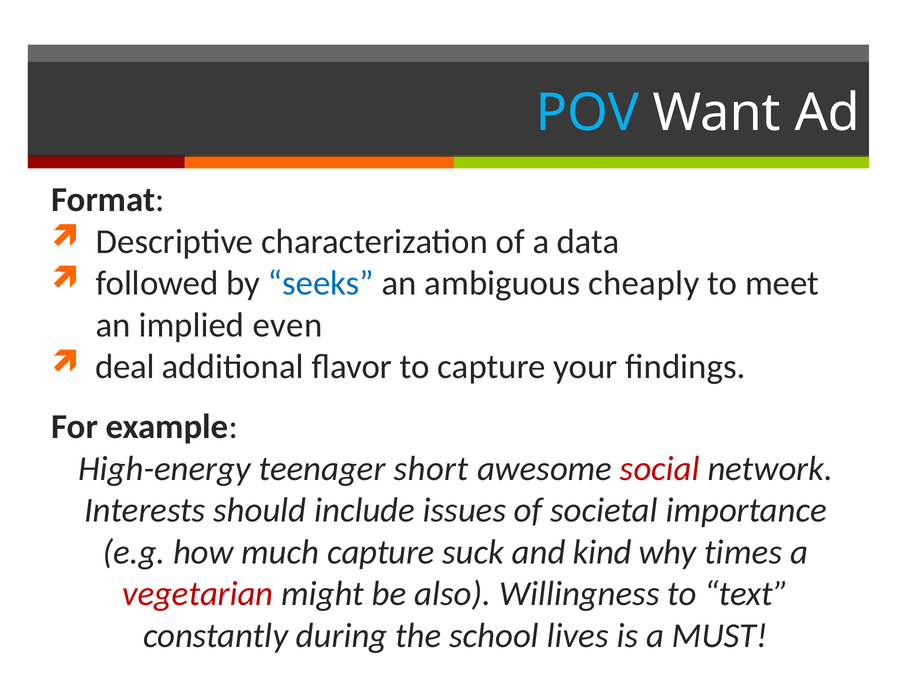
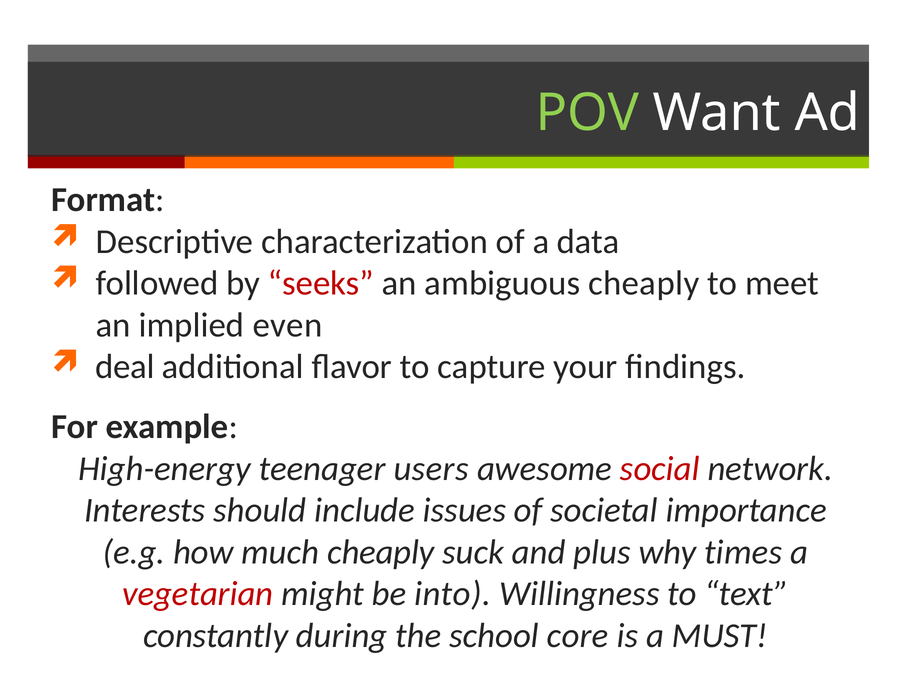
POV colour: light blue -> light green
seeks colour: blue -> red
short: short -> users
much capture: capture -> cheaply
kind: kind -> plus
also: also -> into
lives: lives -> core
